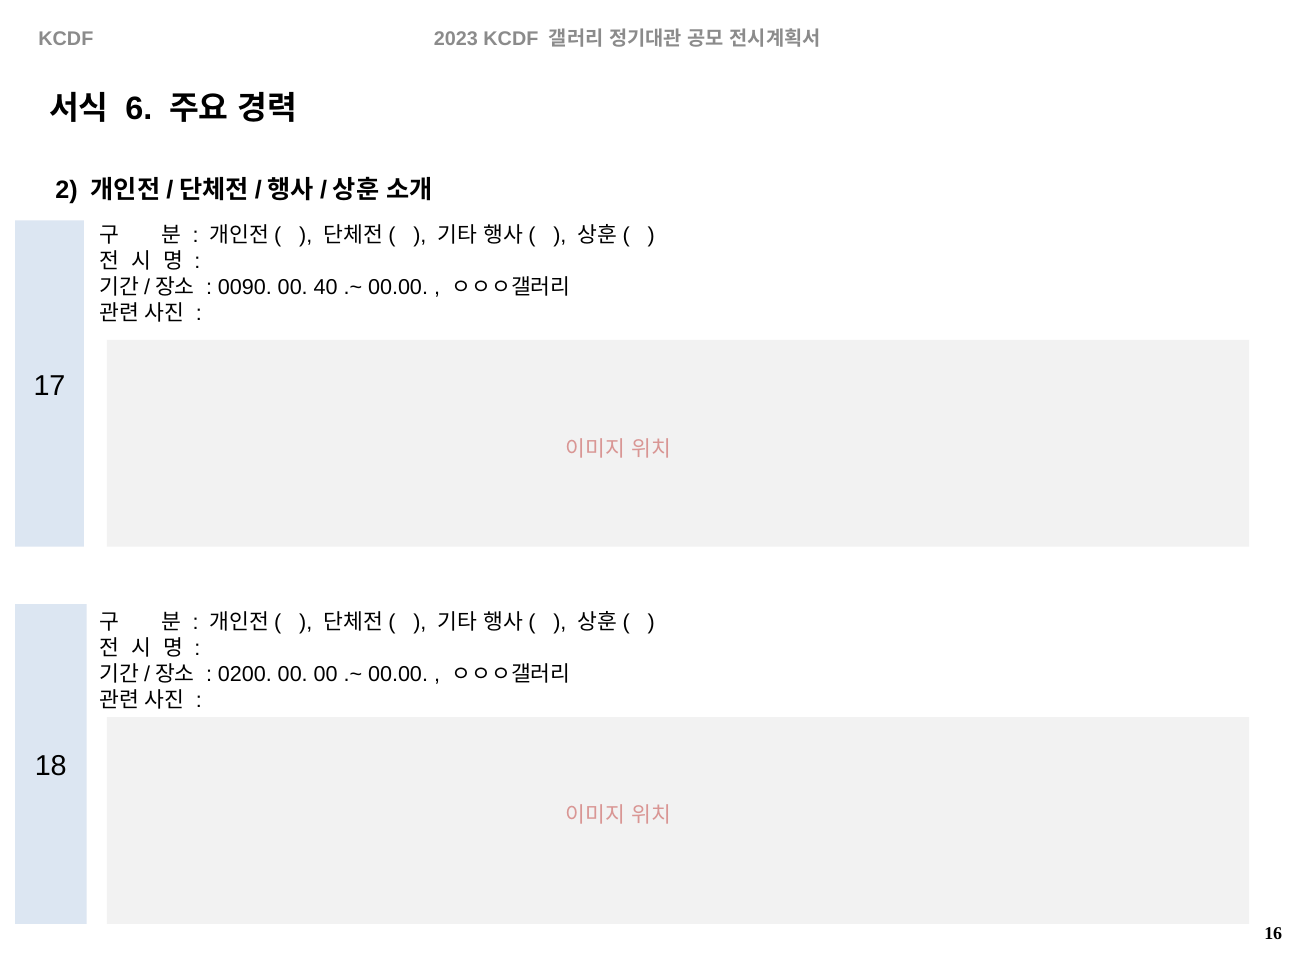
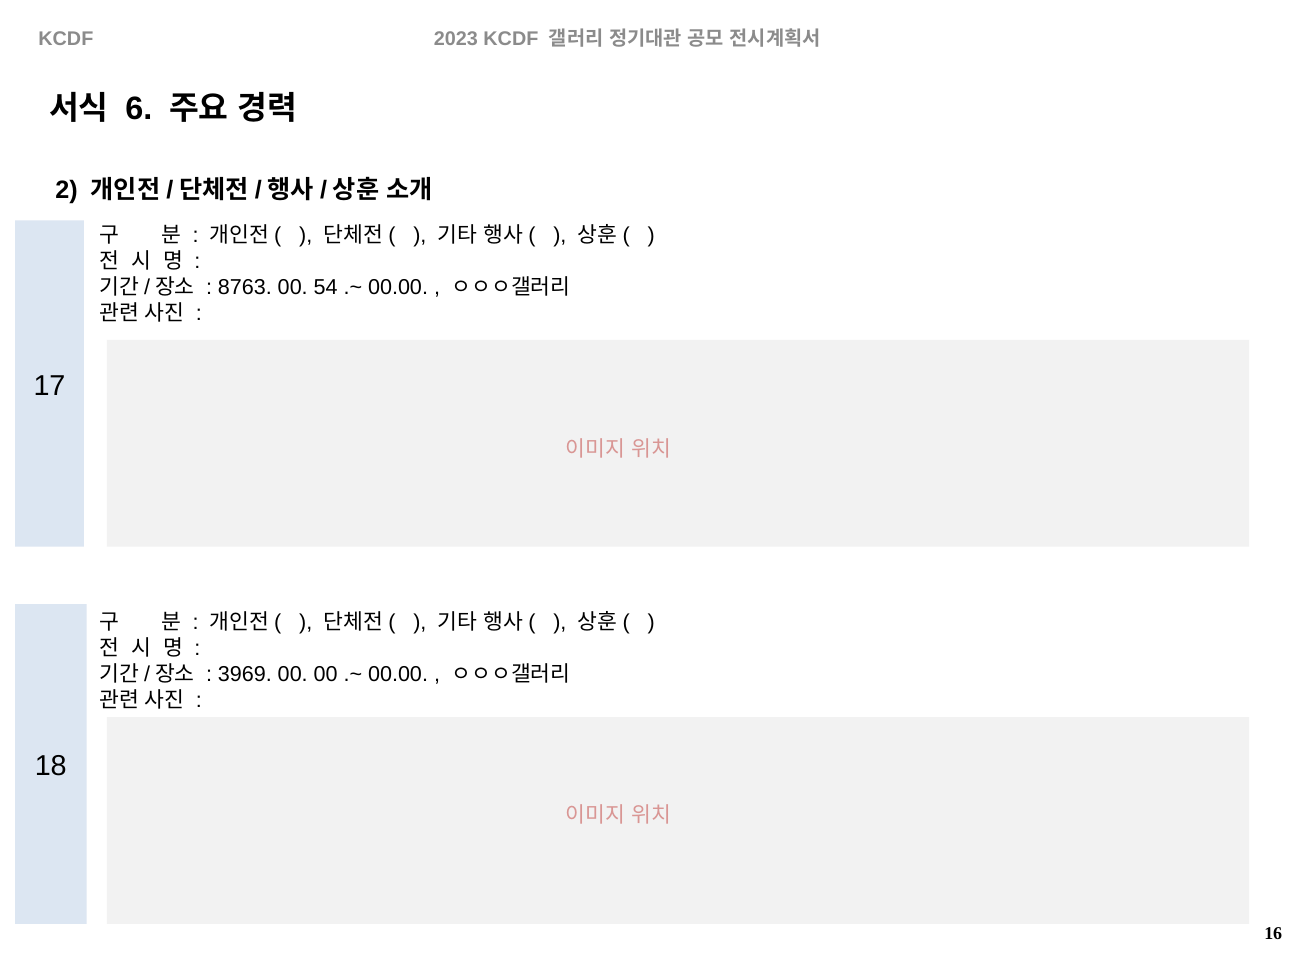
0090: 0090 -> 8763
40: 40 -> 54
0200: 0200 -> 3969
